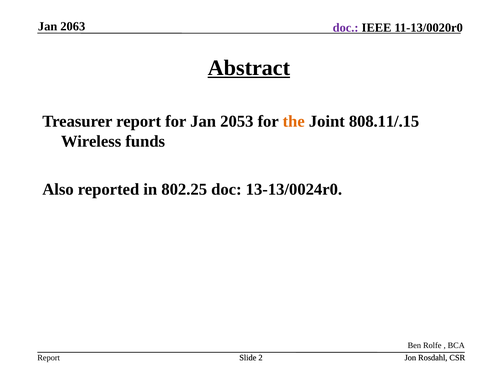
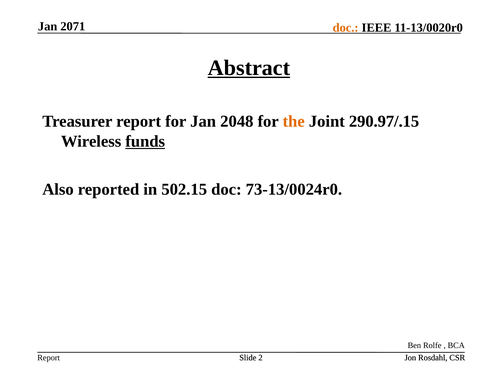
2063: 2063 -> 2071
doc at (346, 28) colour: purple -> orange
2053: 2053 -> 2048
808.11/.15: 808.11/.15 -> 290.97/.15
funds underline: none -> present
802.25: 802.25 -> 502.15
13-13/0024r0: 13-13/0024r0 -> 73-13/0024r0
